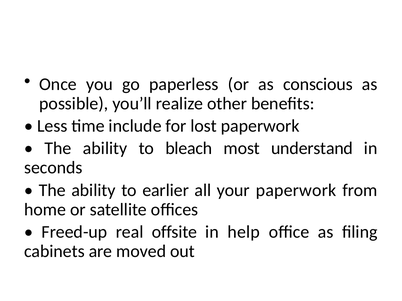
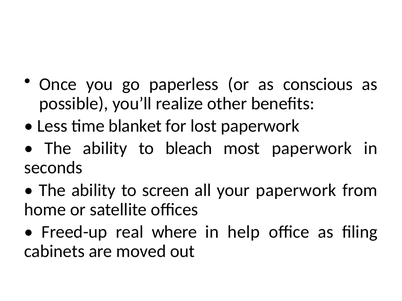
include: include -> blanket
most understand: understand -> paperwork
earlier: earlier -> screen
offsite: offsite -> where
